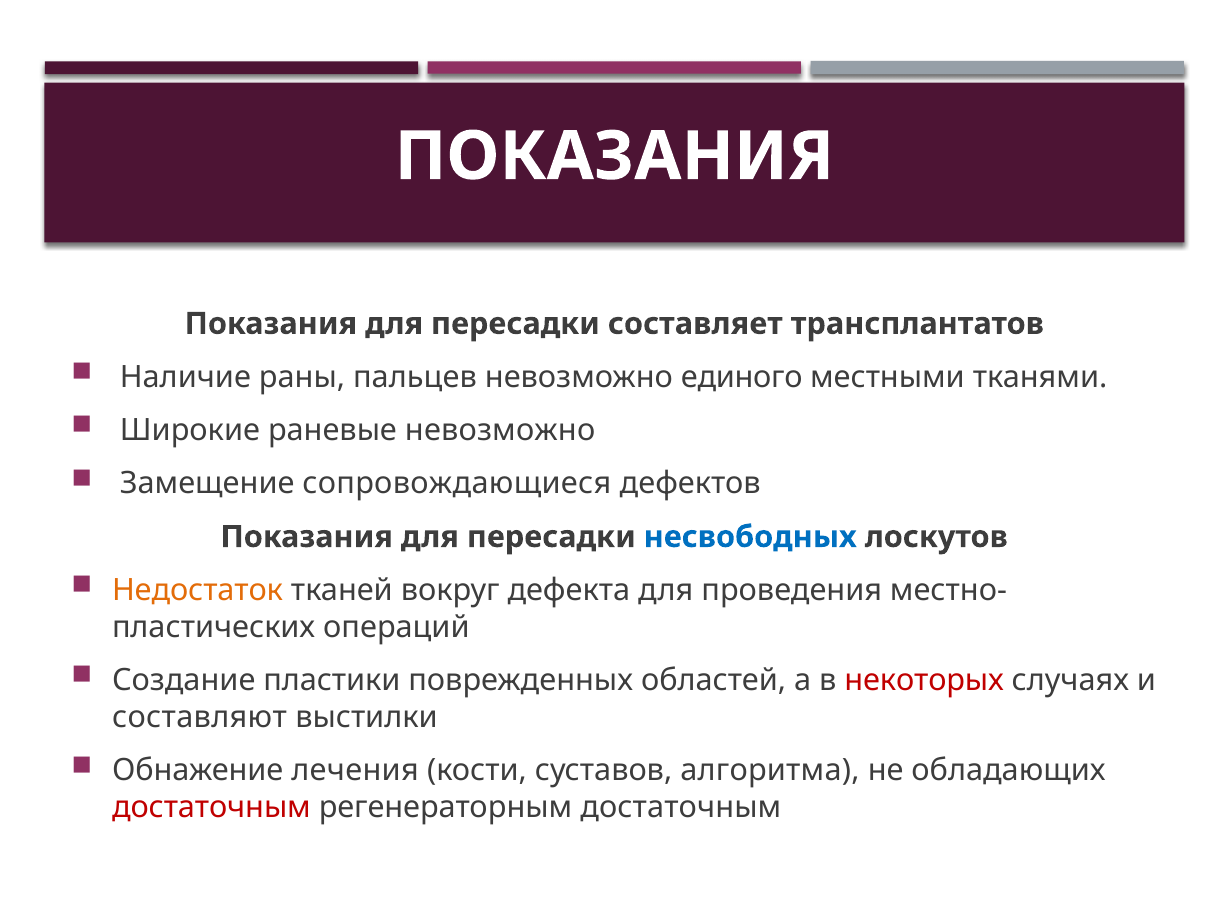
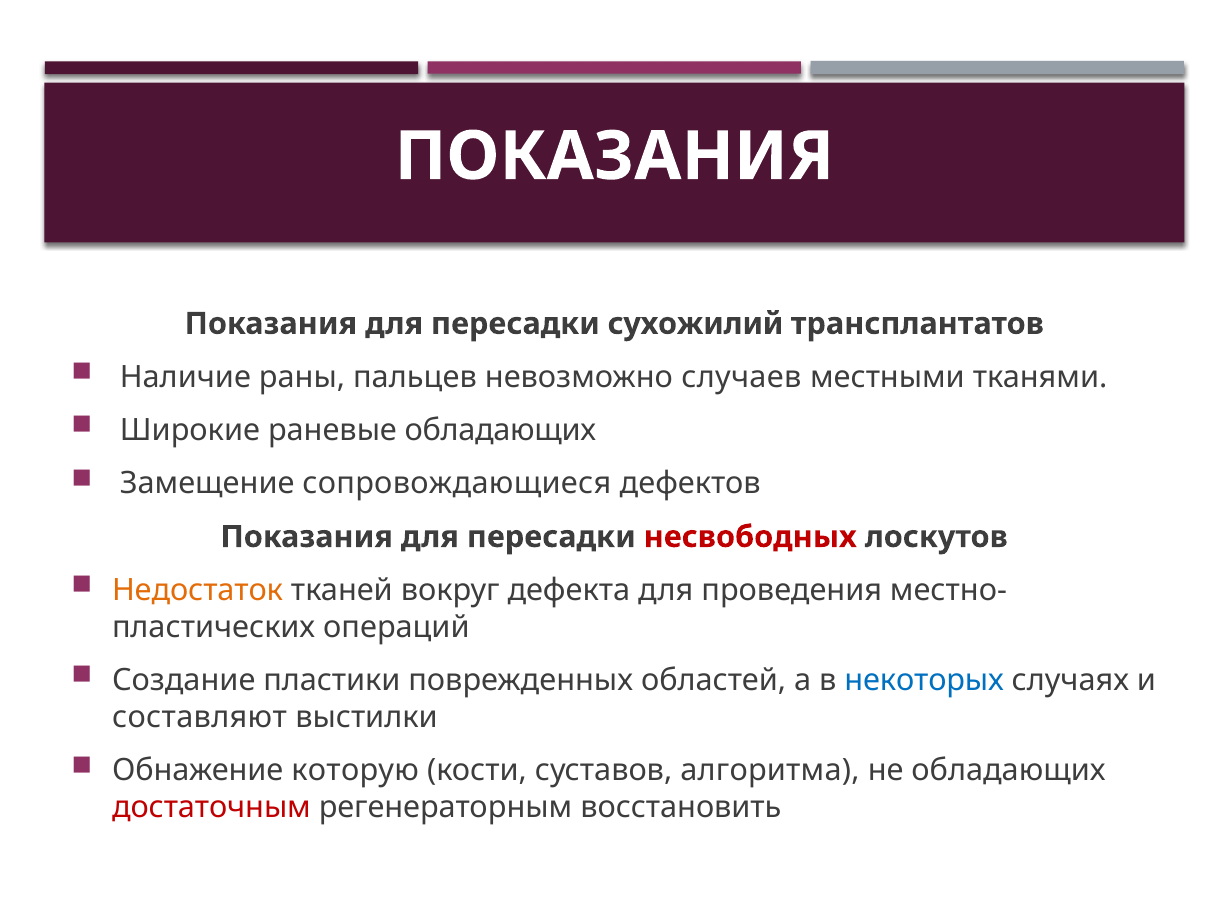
составляет: составляет -> сухожилий
единого: единого -> случаев
раневые невозможно: невозможно -> обладающих
несвободных colour: blue -> red
некоторых colour: red -> blue
лечения: лечения -> которую
регенераторным достаточным: достаточным -> восстановить
